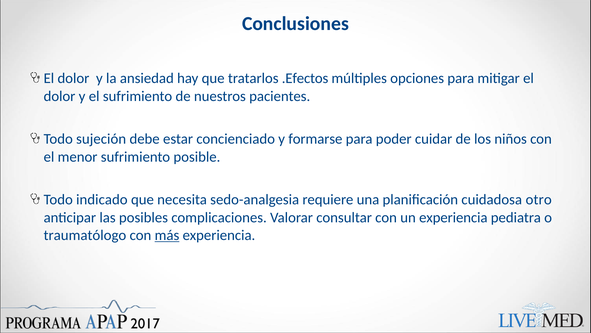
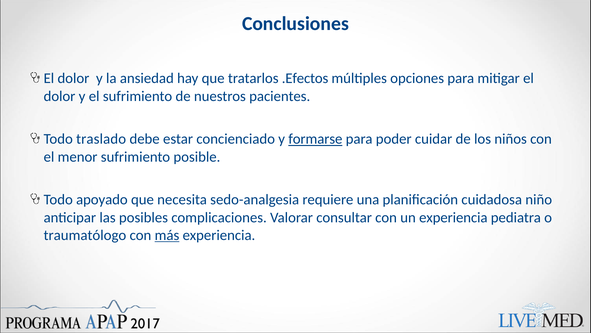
sujeción: sujeción -> traslado
formarse underline: none -> present
indicado: indicado -> apoyado
otro: otro -> niño
